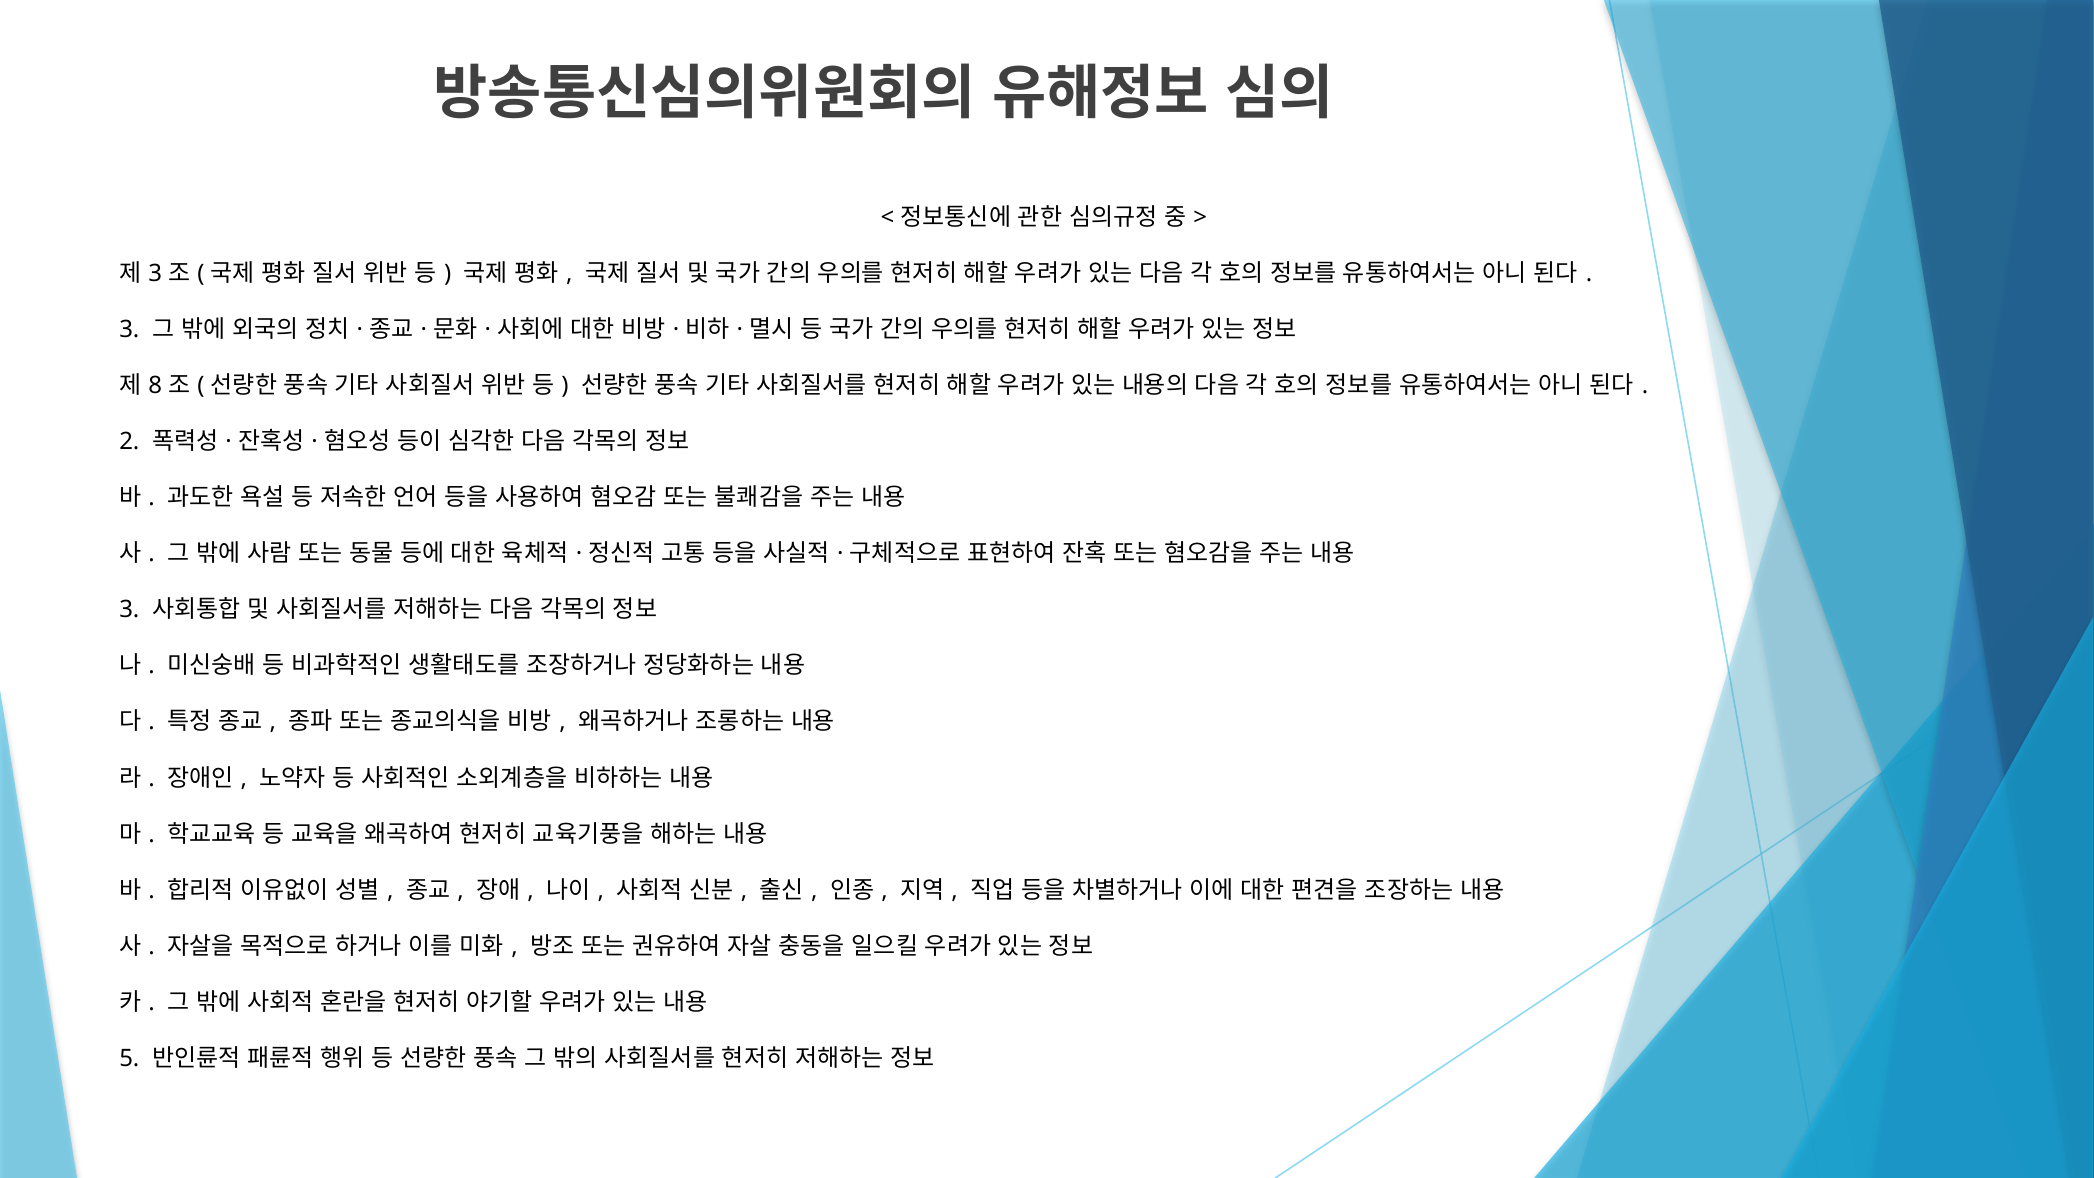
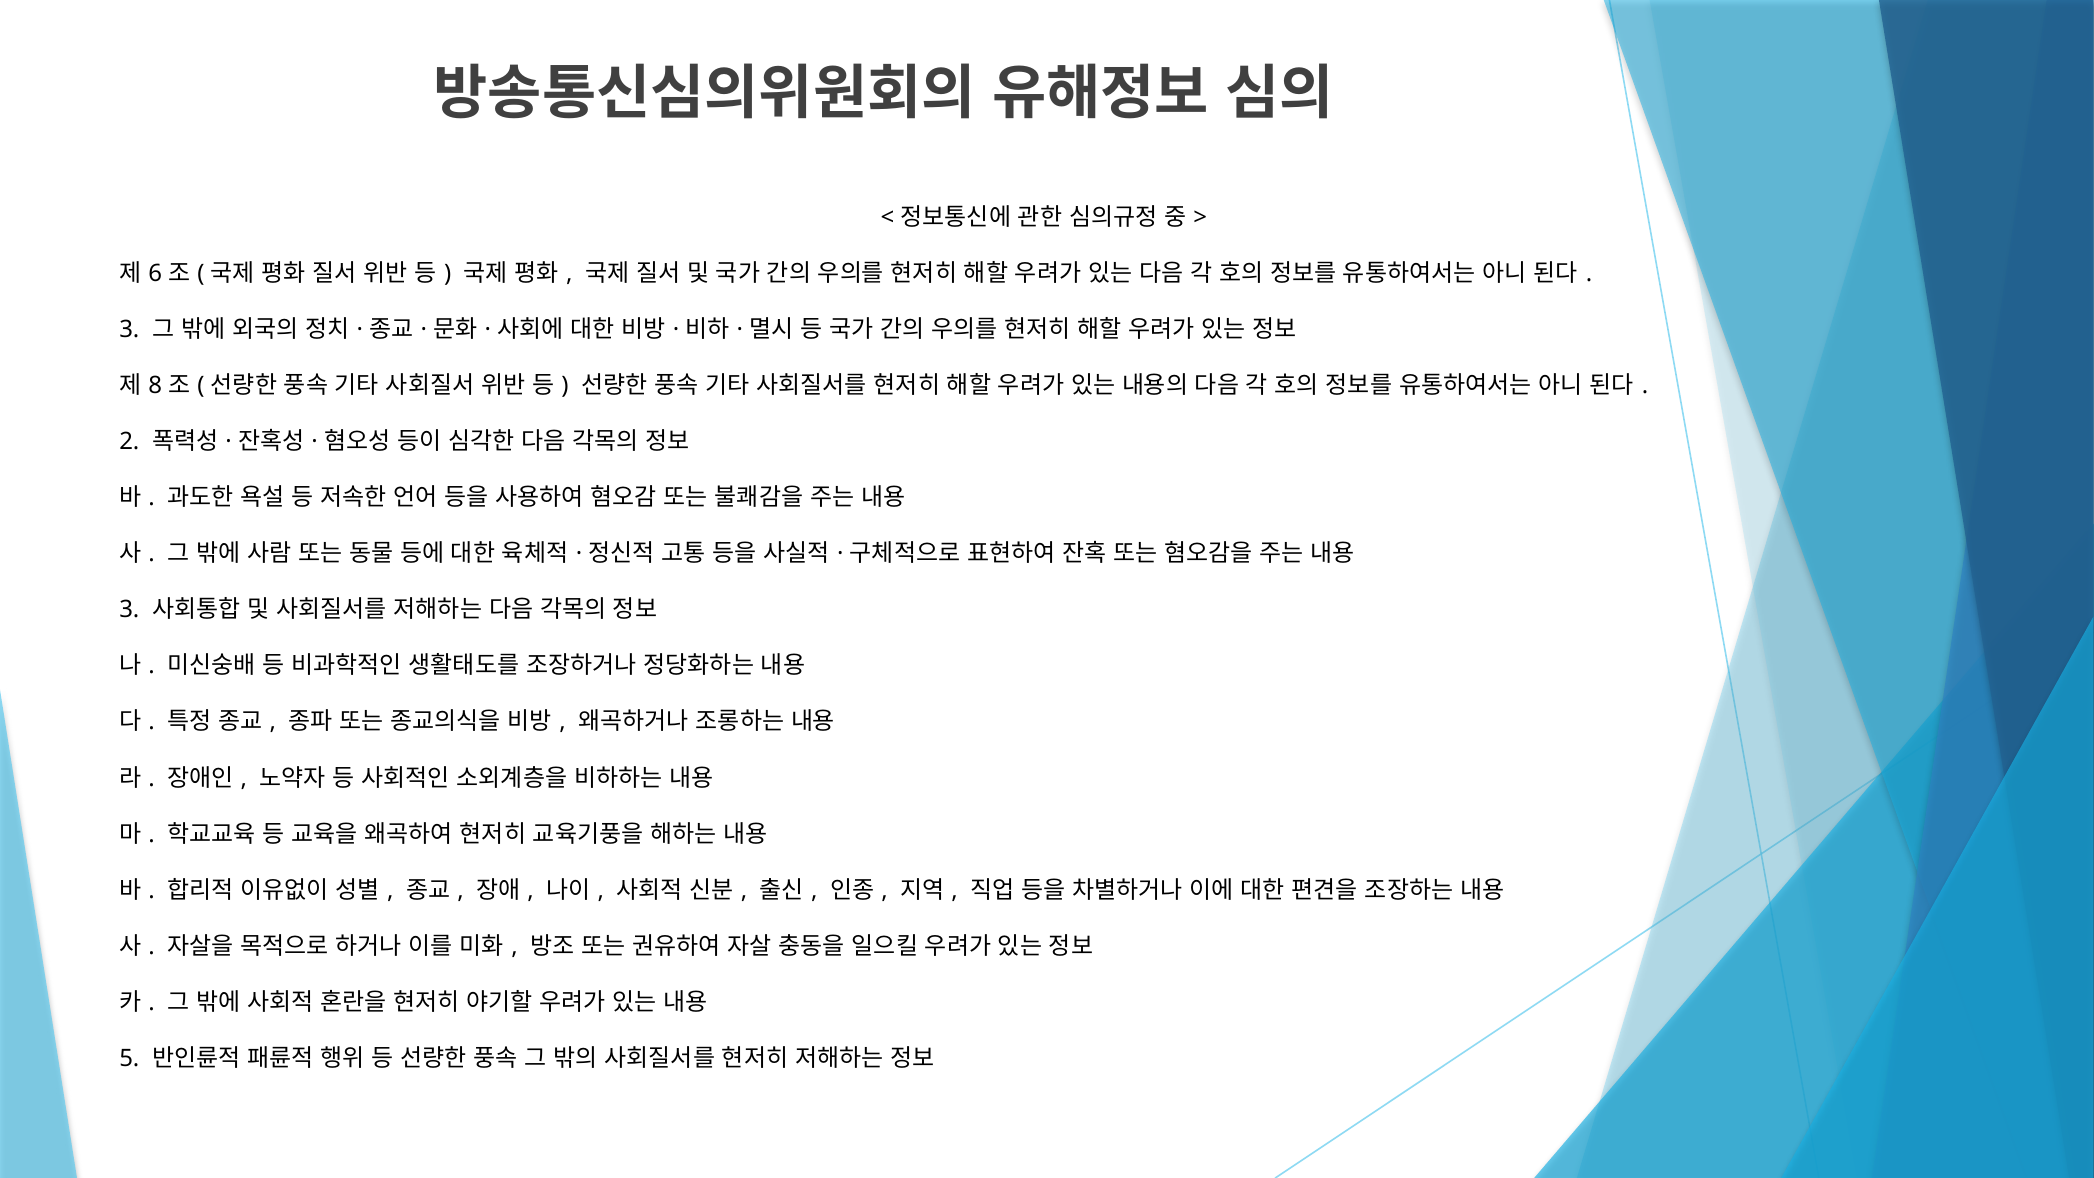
3 at (155, 273): 3 -> 6
